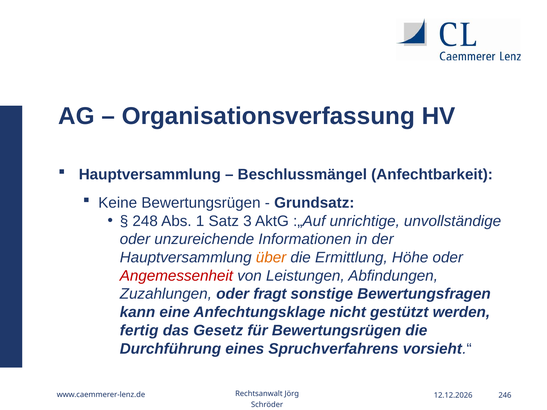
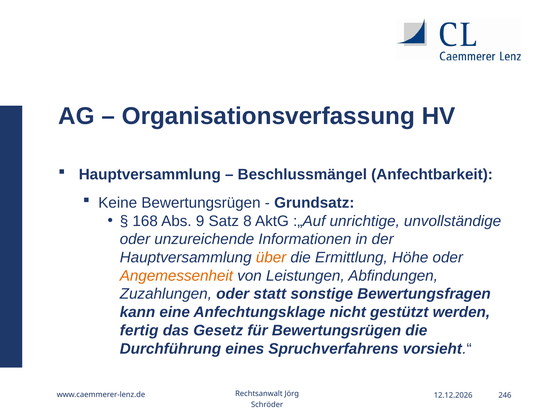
248: 248 -> 168
1: 1 -> 9
3: 3 -> 8
Angemessenheit colour: red -> orange
fragt: fragt -> statt
